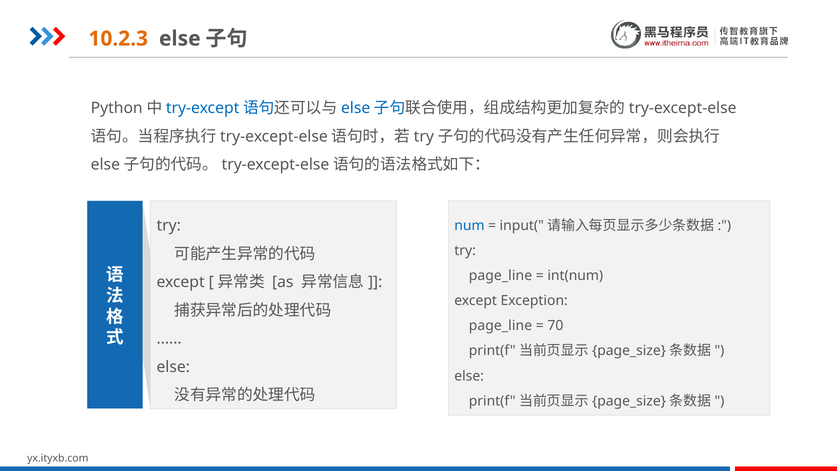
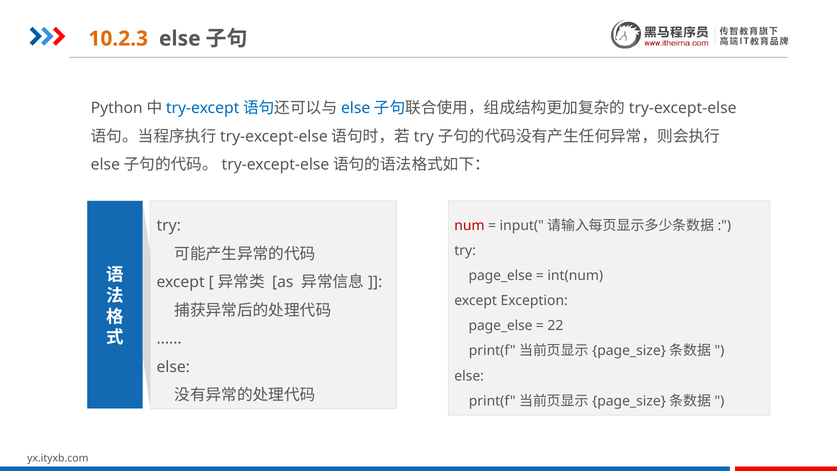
num colour: blue -> red
page_line at (500, 276): page_line -> page_else
page_line at (500, 326): page_line -> page_else
70: 70 -> 22
